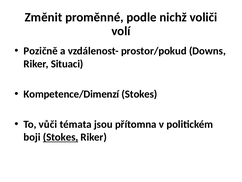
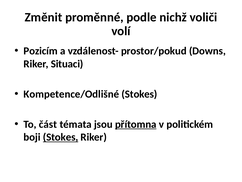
Pozičně: Pozičně -> Pozicím
Kompetence/Dimenzí: Kompetence/Dimenzí -> Kompetence/Odlišné
vůči: vůči -> část
přítomna underline: none -> present
